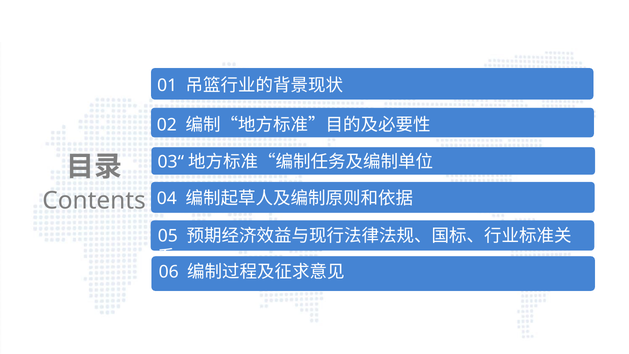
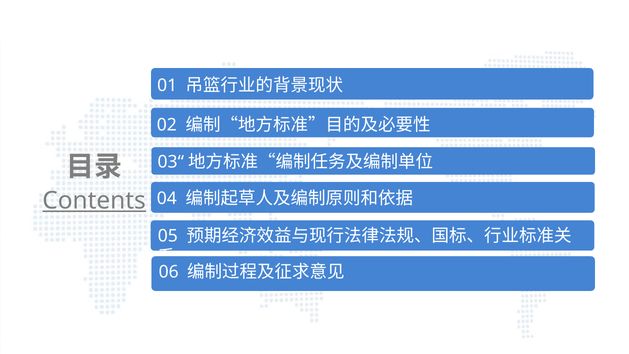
Contents underline: none -> present
